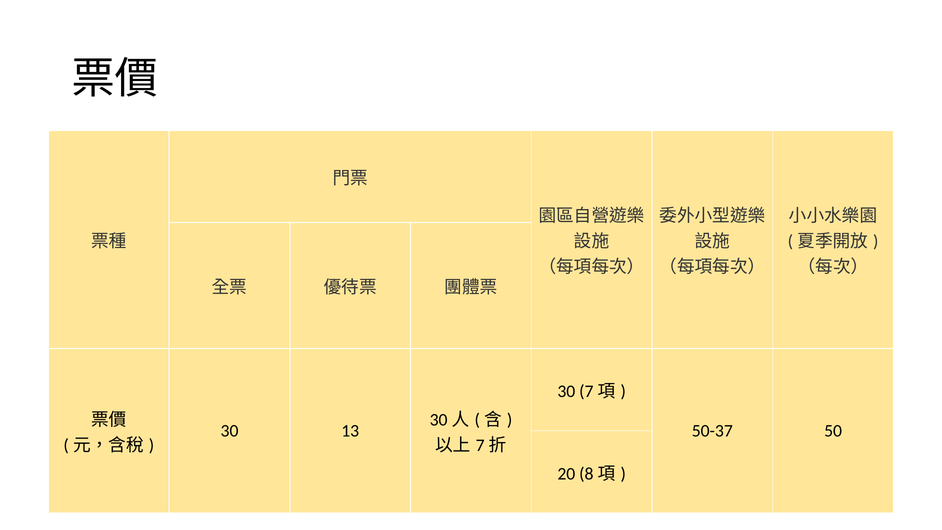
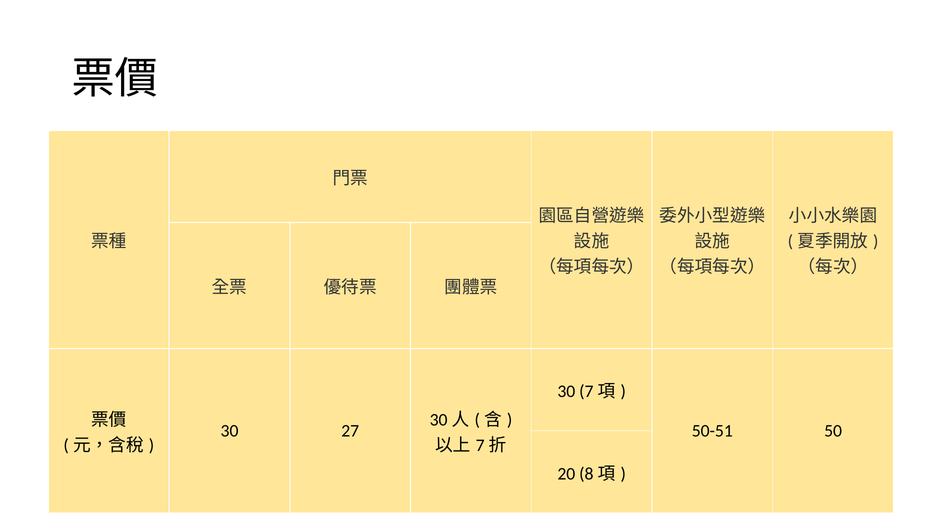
13: 13 -> 27
50-37: 50-37 -> 50-51
